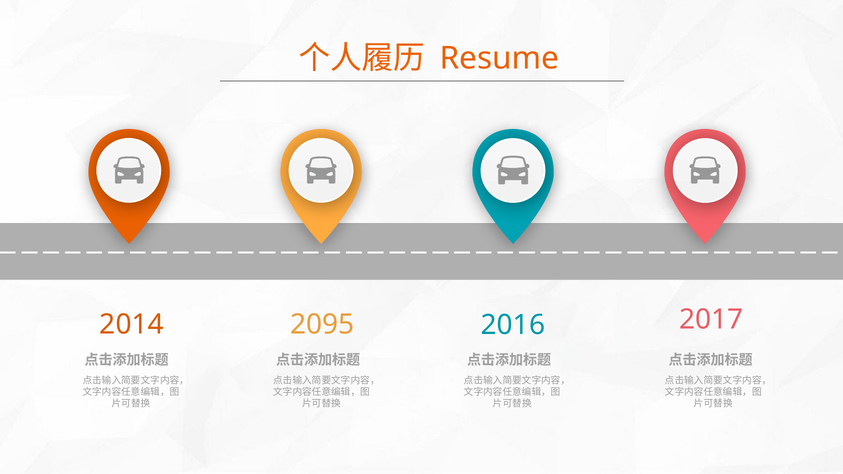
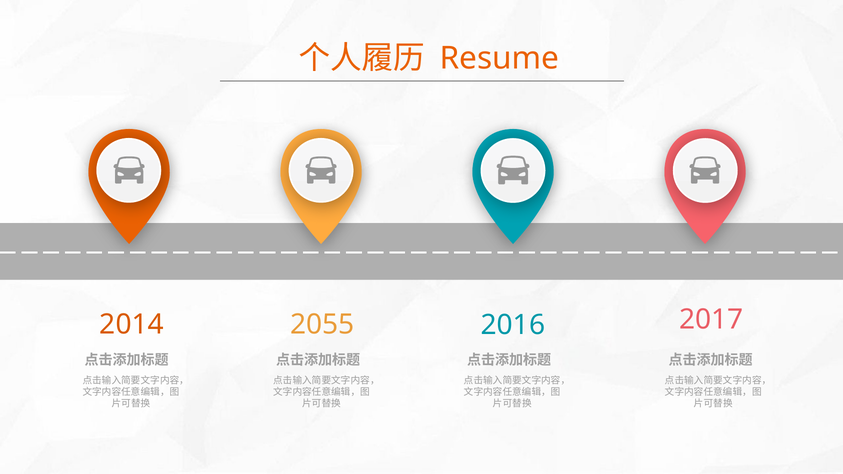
2095: 2095 -> 2055
